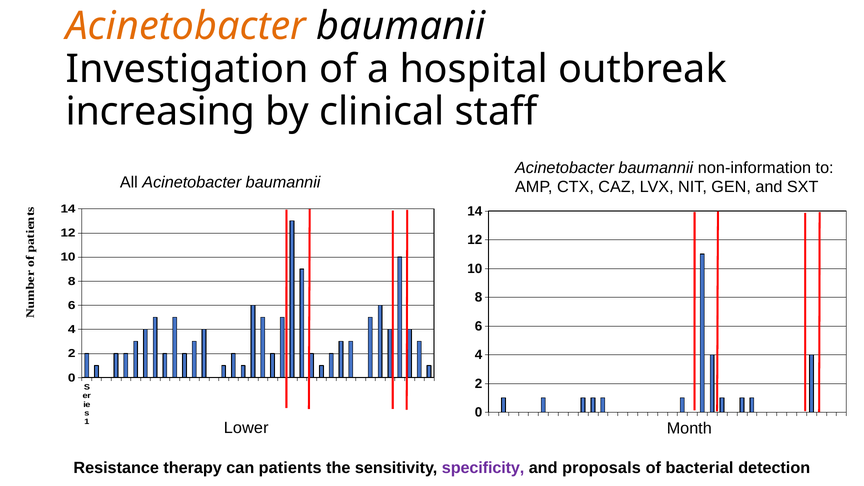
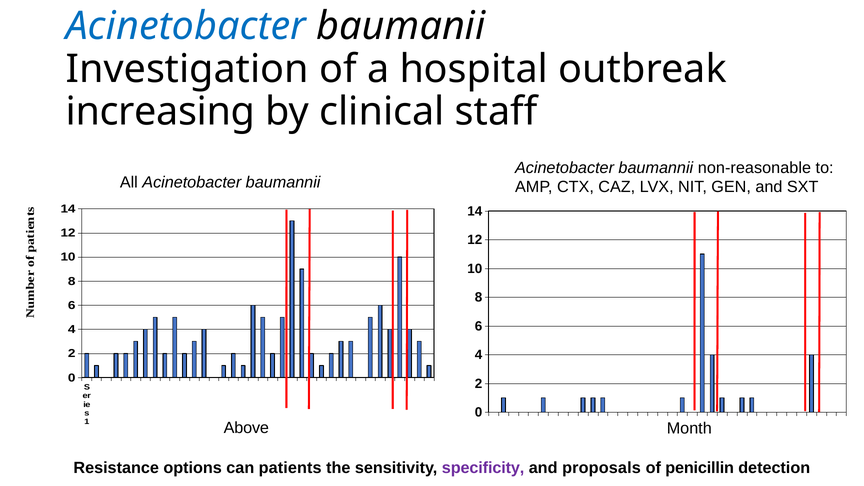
Acinetobacter at (186, 26) colour: orange -> blue
non-information: non-information -> non-reasonable
Lower: Lower -> Above
therapy: therapy -> options
bacterial: bacterial -> penicillin
